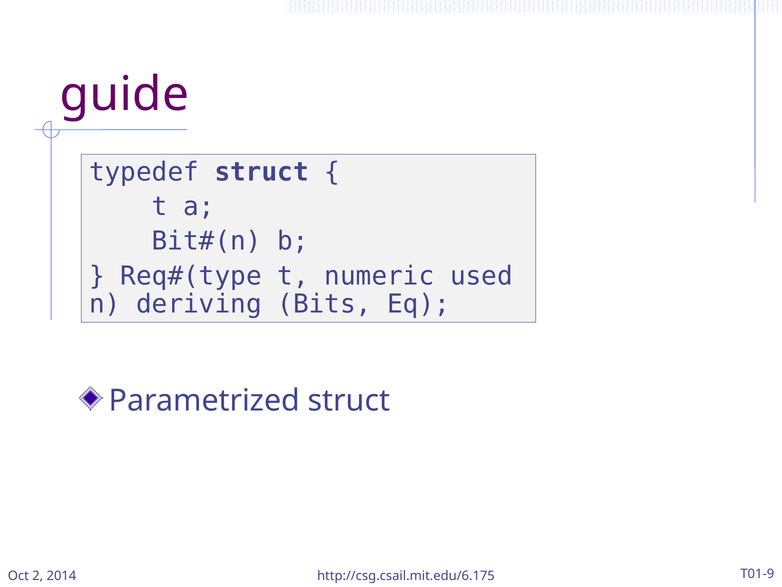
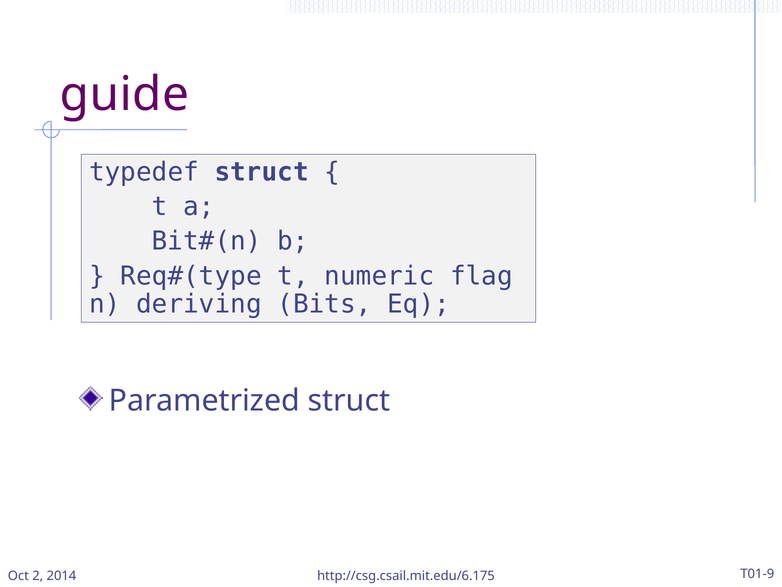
used: used -> flag
